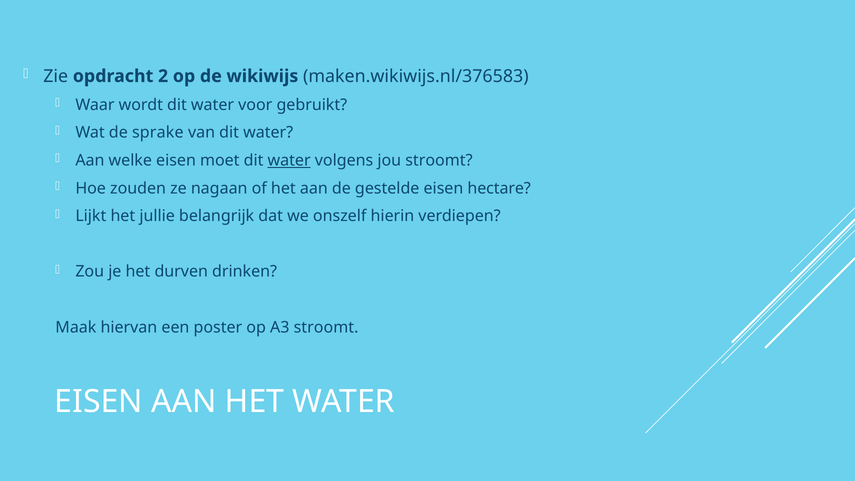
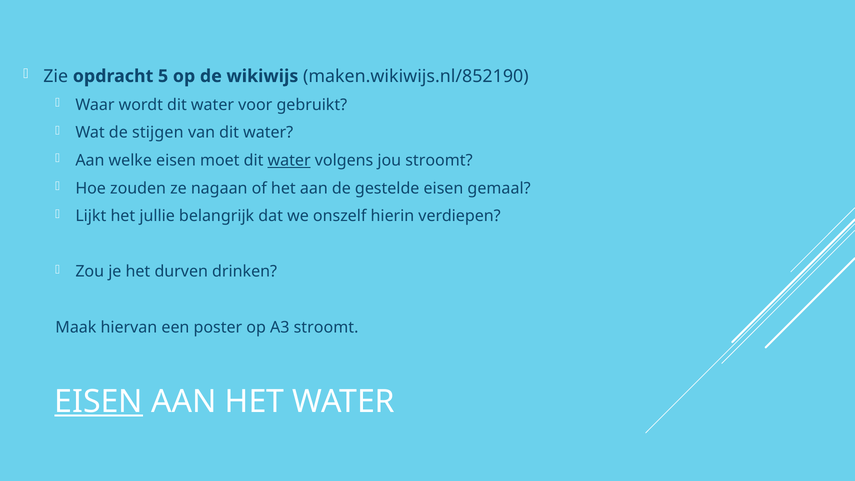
2: 2 -> 5
maken.wikiwijs.nl/376583: maken.wikiwijs.nl/376583 -> maken.wikiwijs.nl/852190
sprake: sprake -> stijgen
hectare: hectare -> gemaal
EISEN at (99, 402) underline: none -> present
